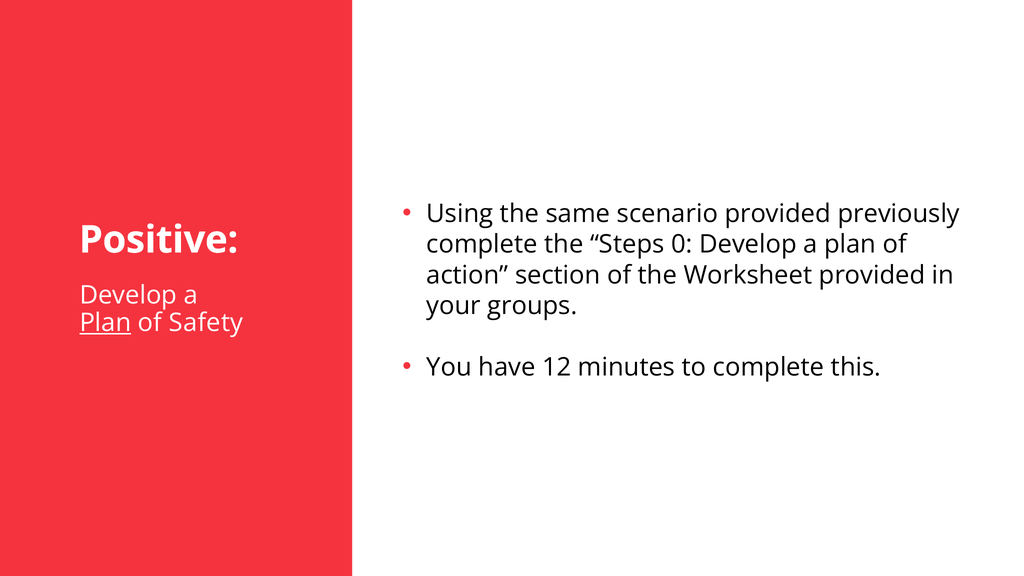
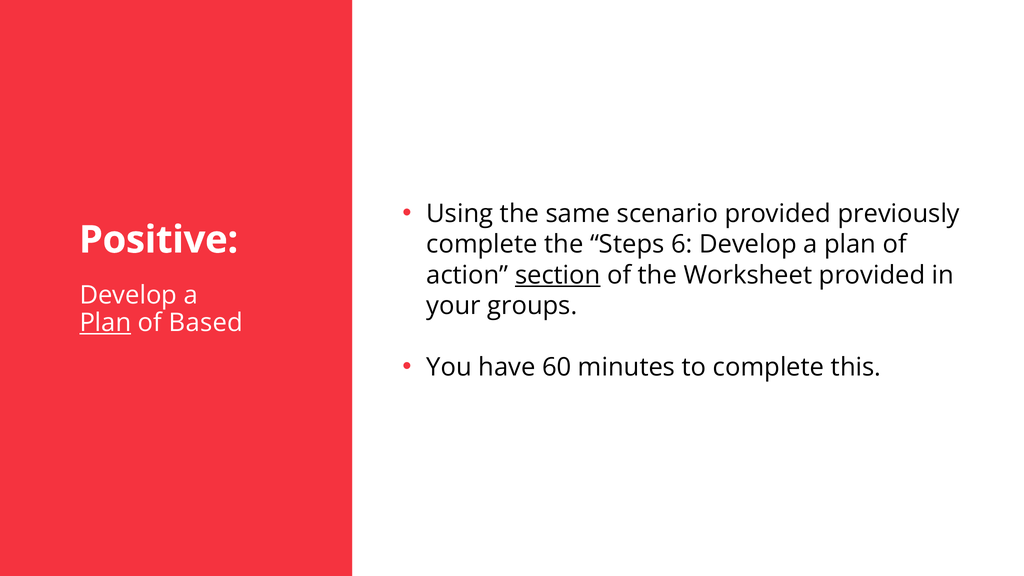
0: 0 -> 6
section underline: none -> present
Safety: Safety -> Based
12: 12 -> 60
